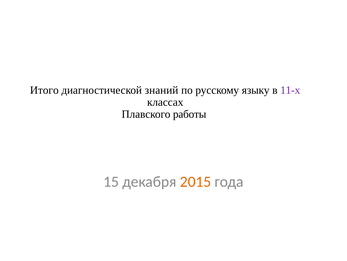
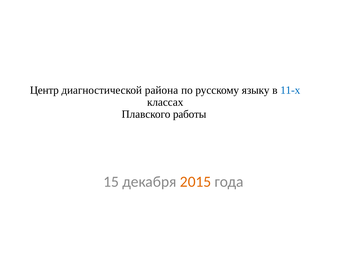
Итого: Итого -> Центр
знаний: знаний -> района
11-х colour: purple -> blue
